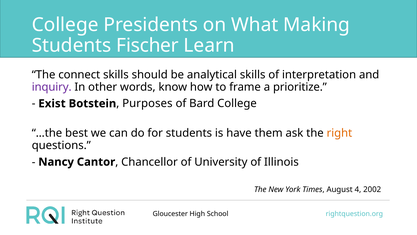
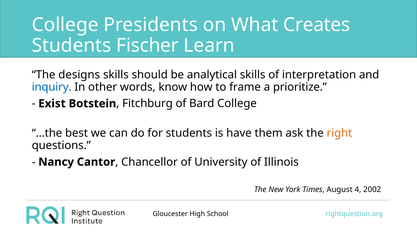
Making: Making -> Creates
connect: connect -> designs
inquiry colour: purple -> blue
Purposes: Purposes -> Fitchburg
